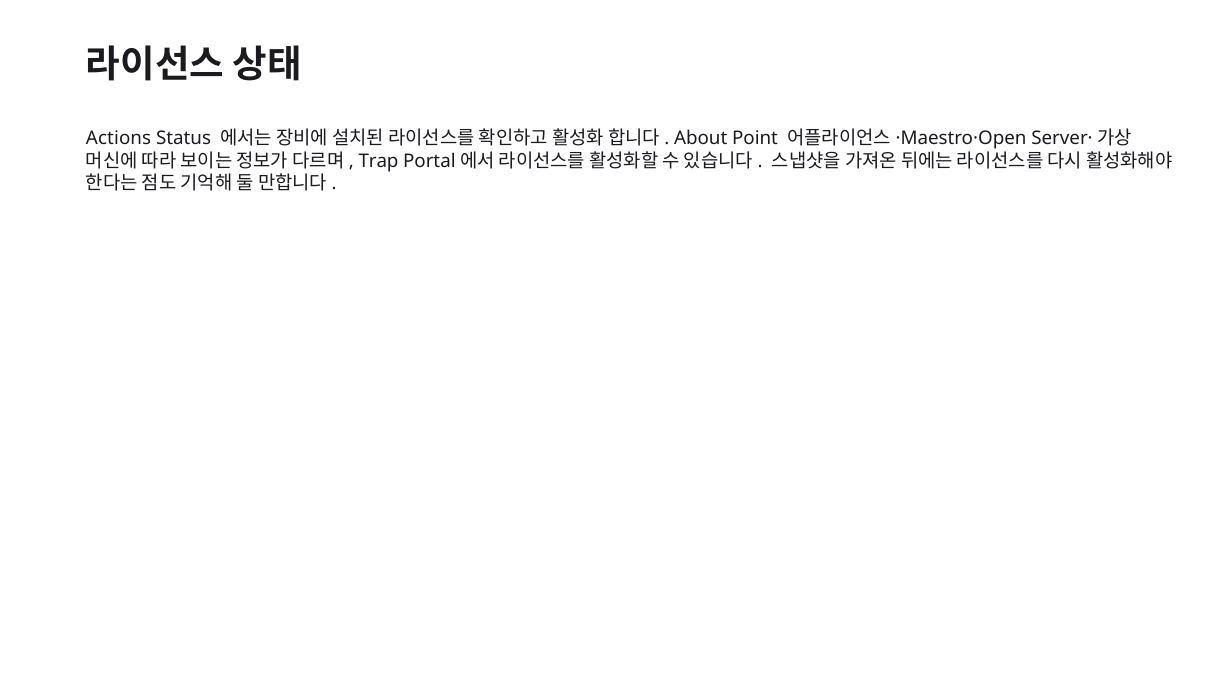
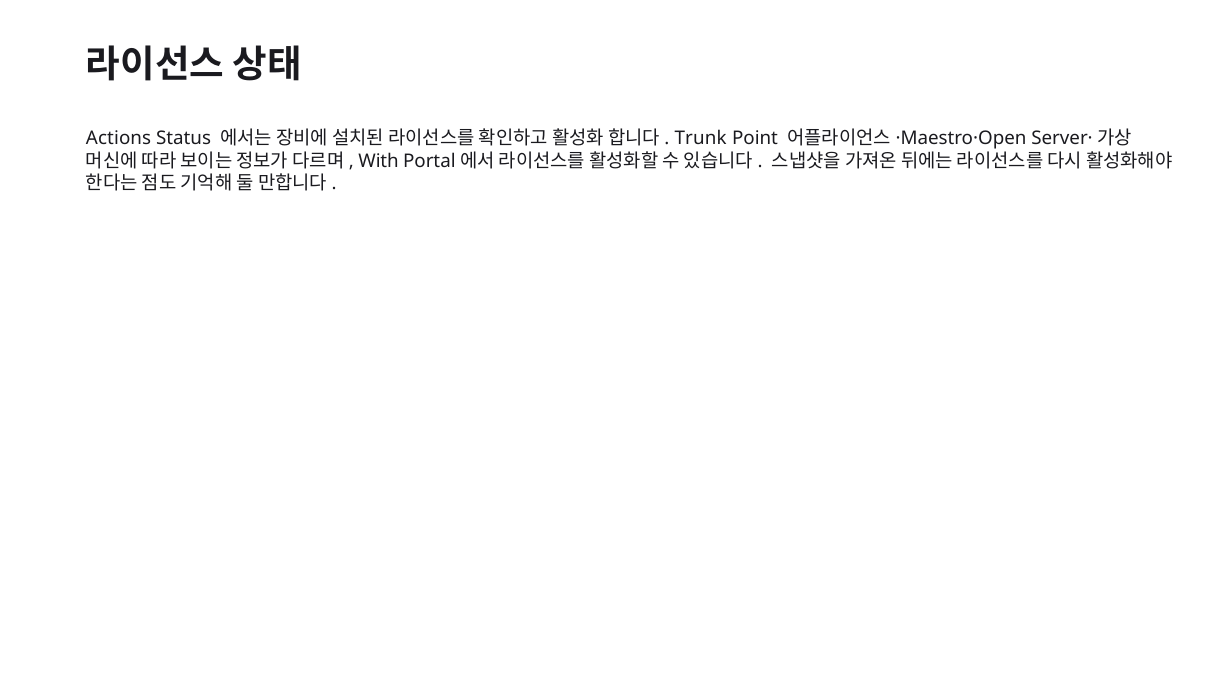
About: About -> Trunk
Trap: Trap -> With
